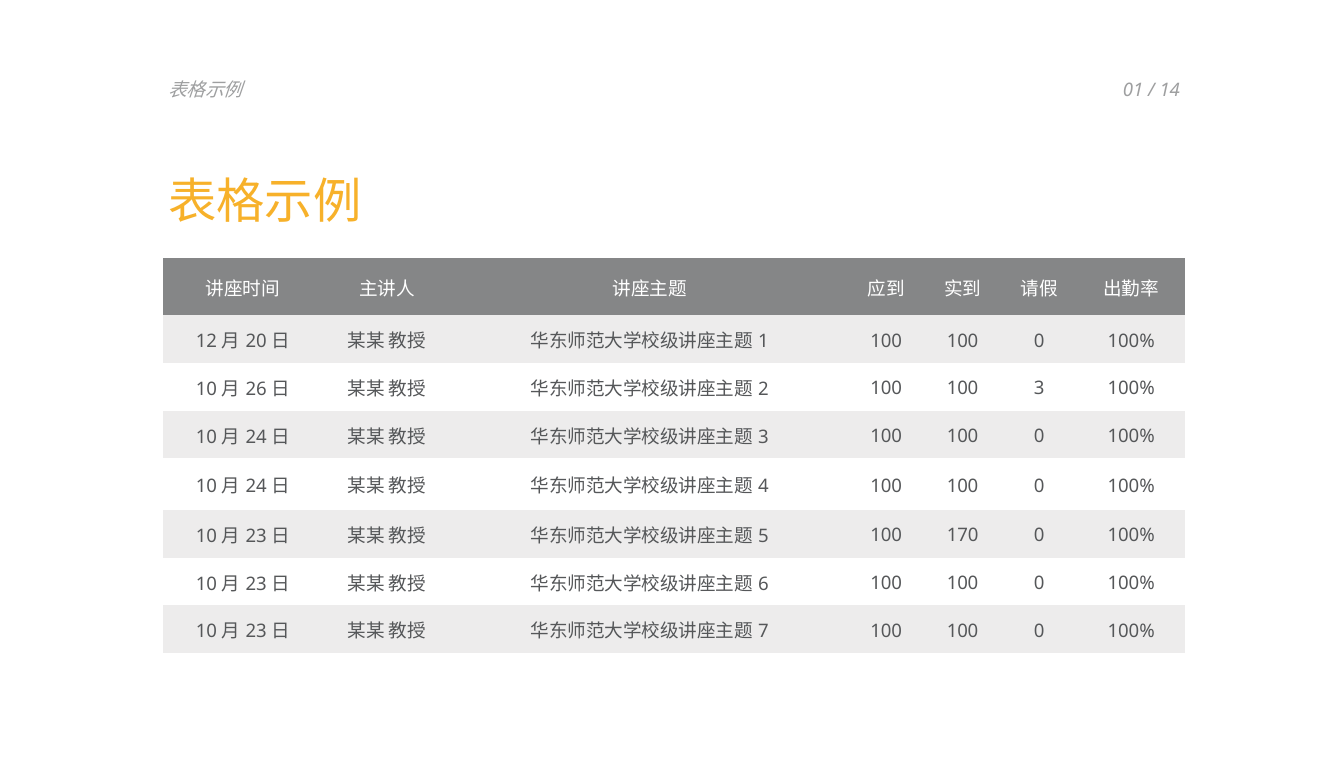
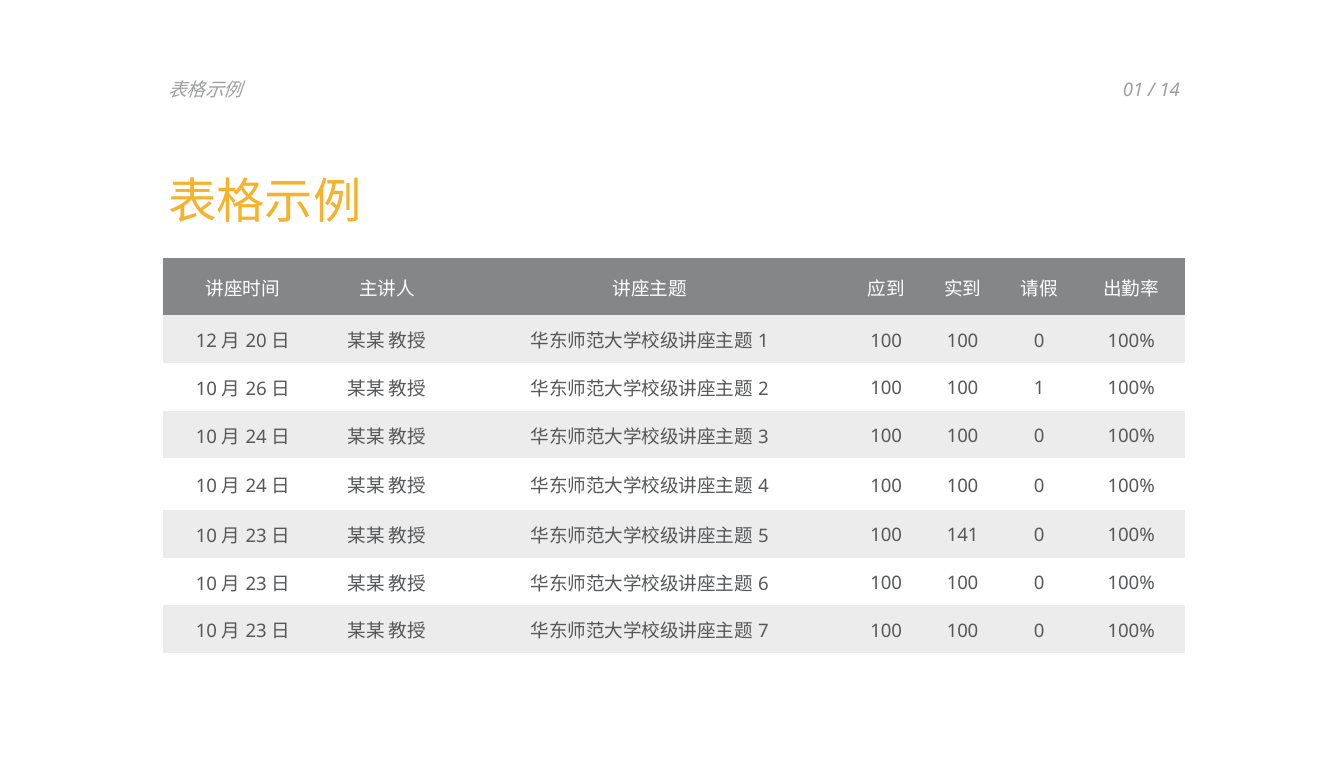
100 3: 3 -> 1
170: 170 -> 141
